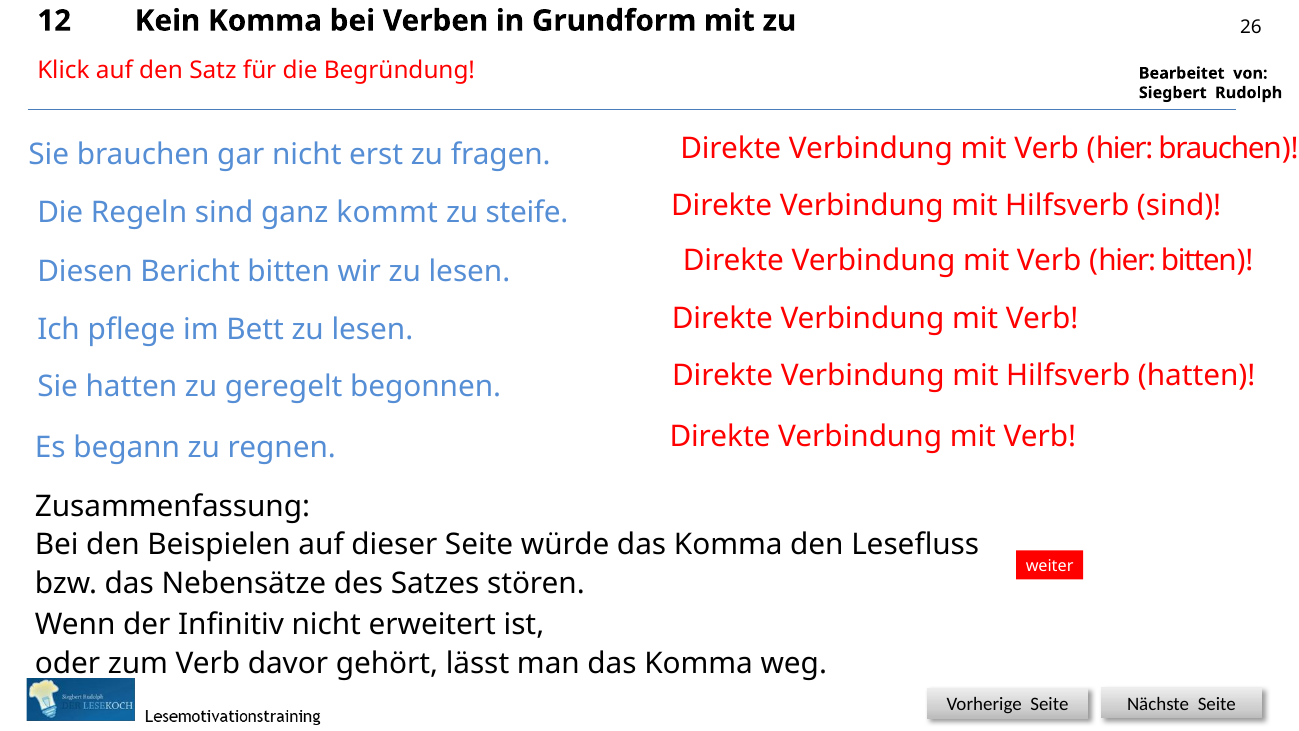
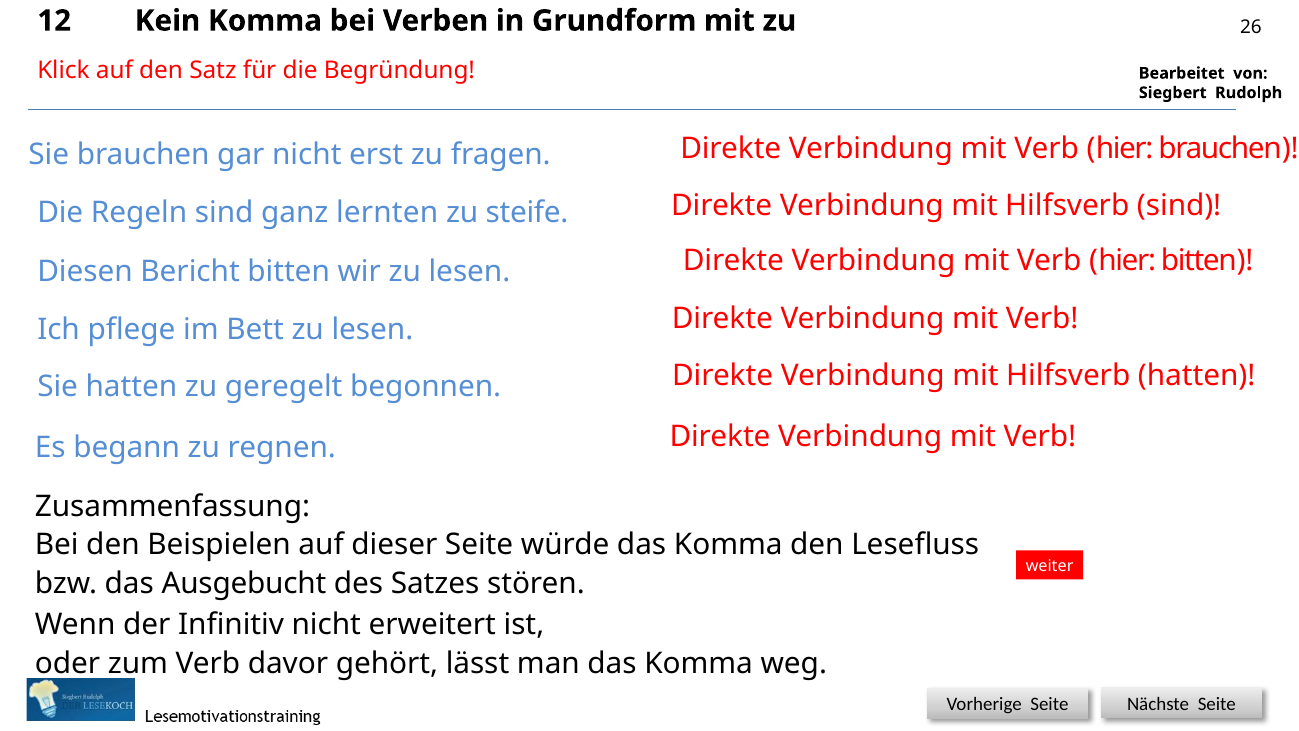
kommt: kommt -> lernten
Nebensätze: Nebensätze -> Ausgebucht
